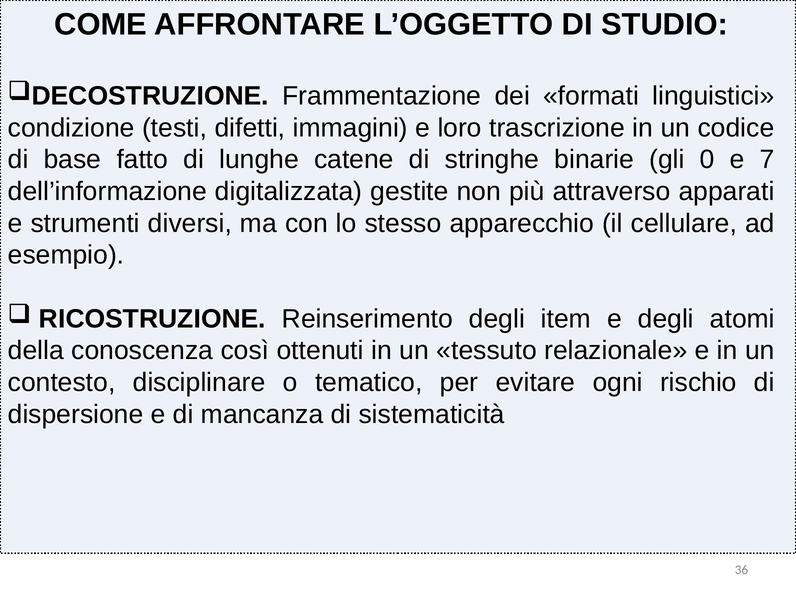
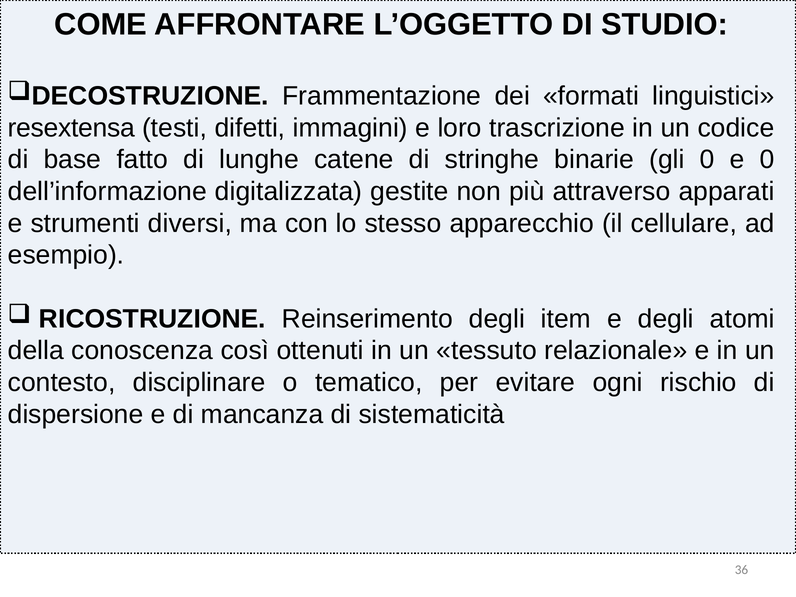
condizione: condizione -> resextensa
e 7: 7 -> 0
